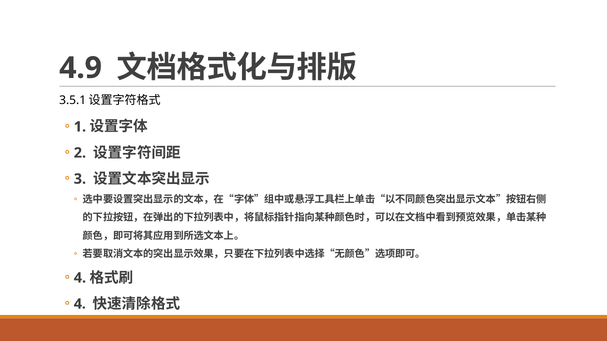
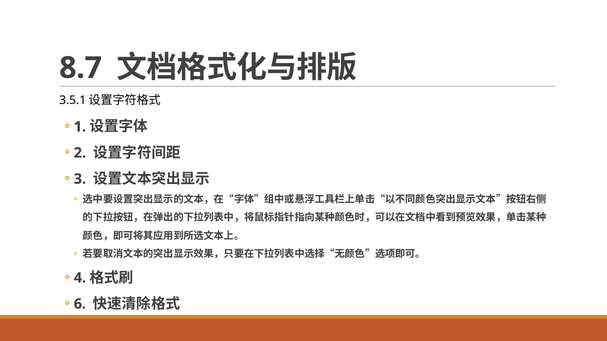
4.9: 4.9 -> 8.7
4 at (78, 304): 4 -> 6
